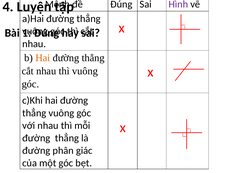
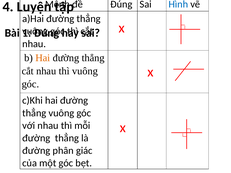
Hình colour: purple -> blue
